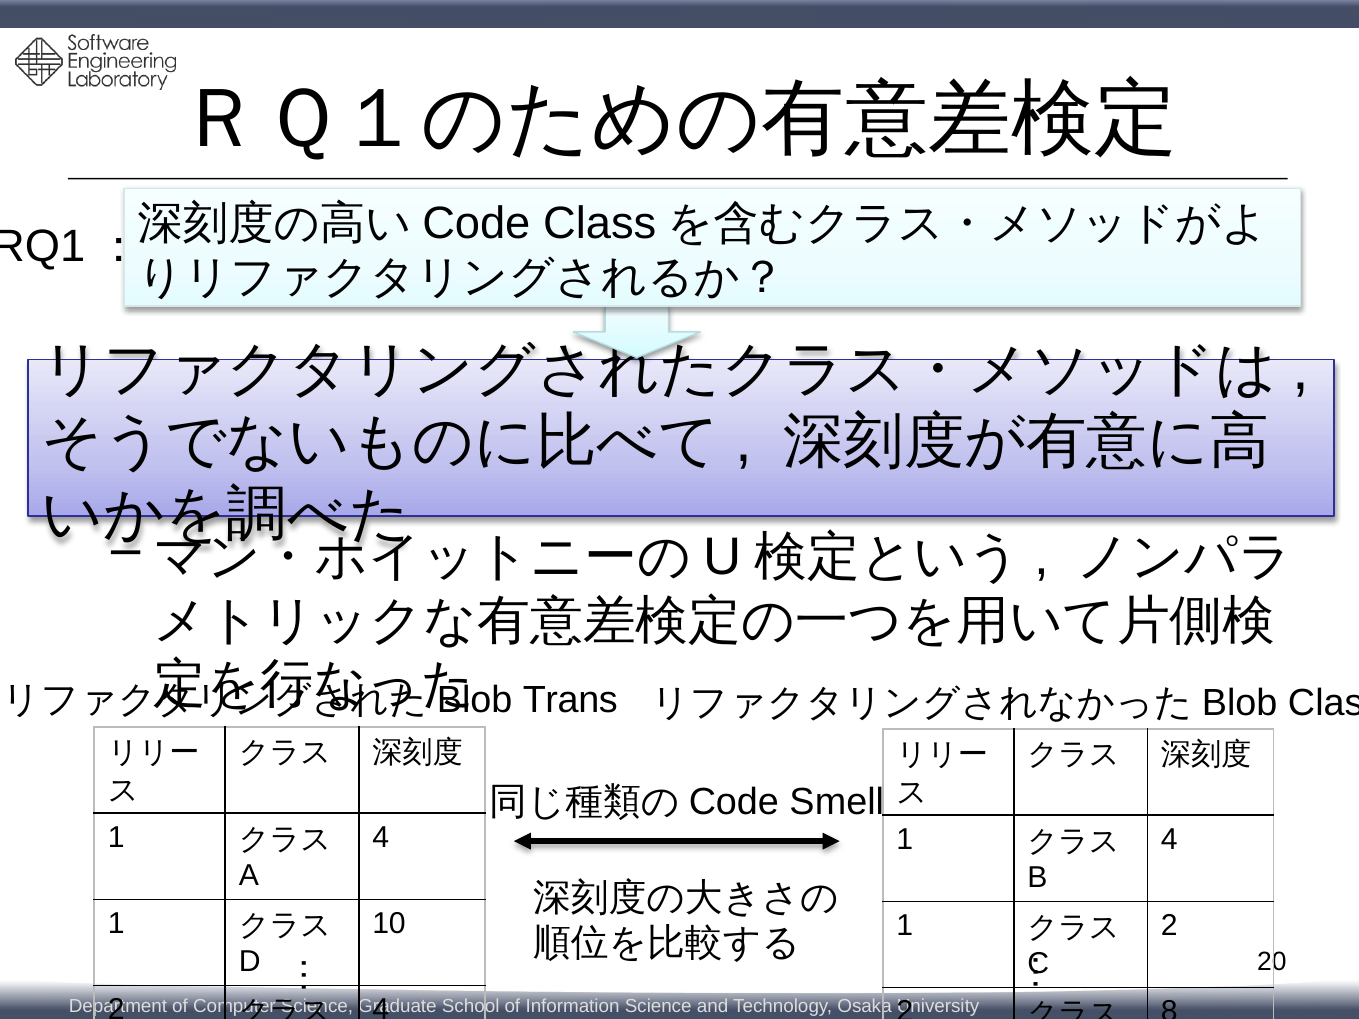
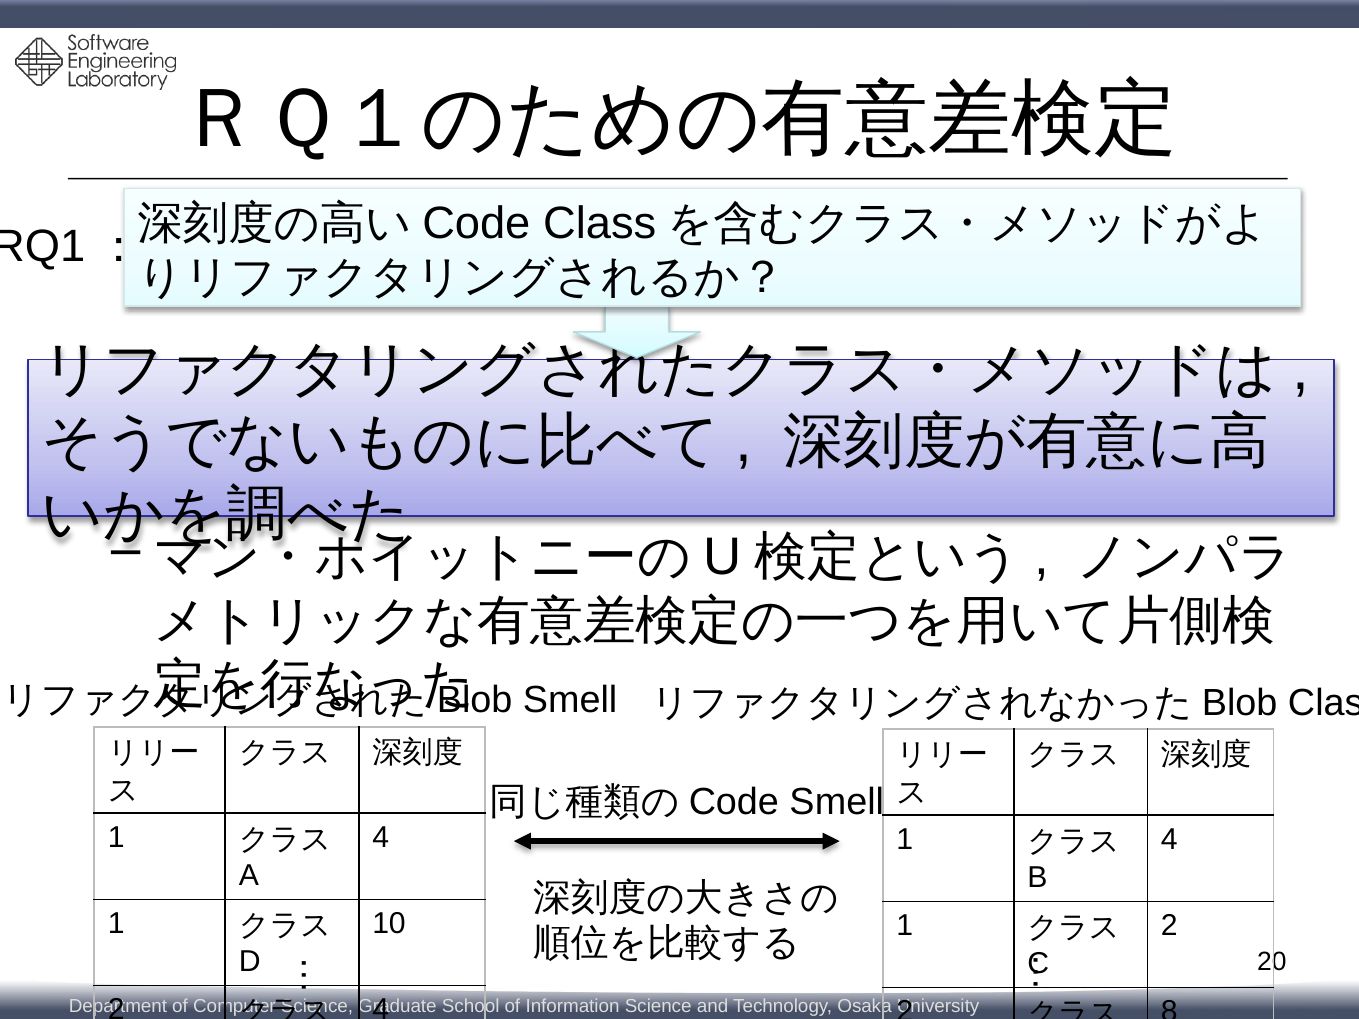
Trans at (570, 700): Trans -> Smell
